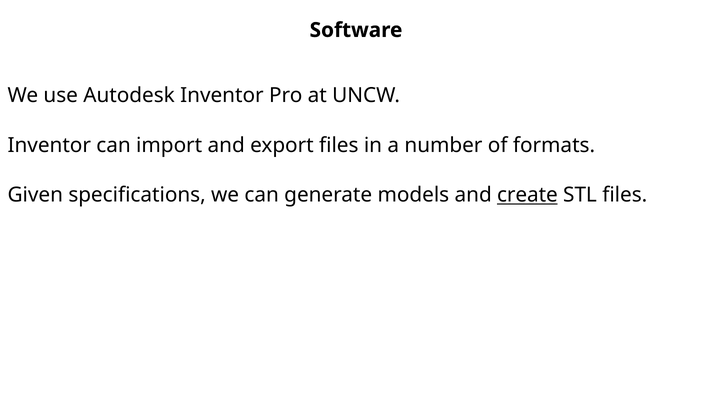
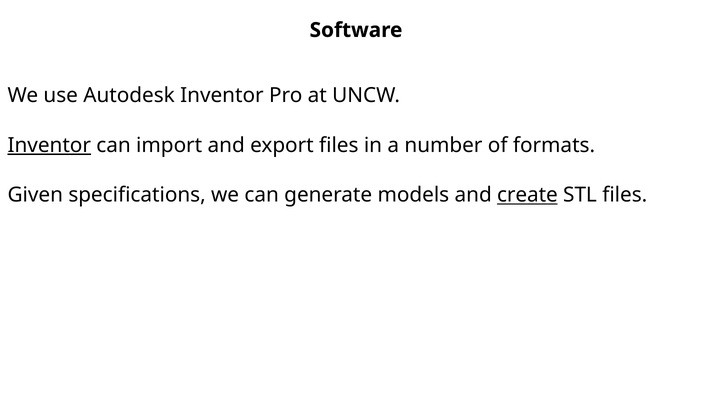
Inventor at (49, 145) underline: none -> present
